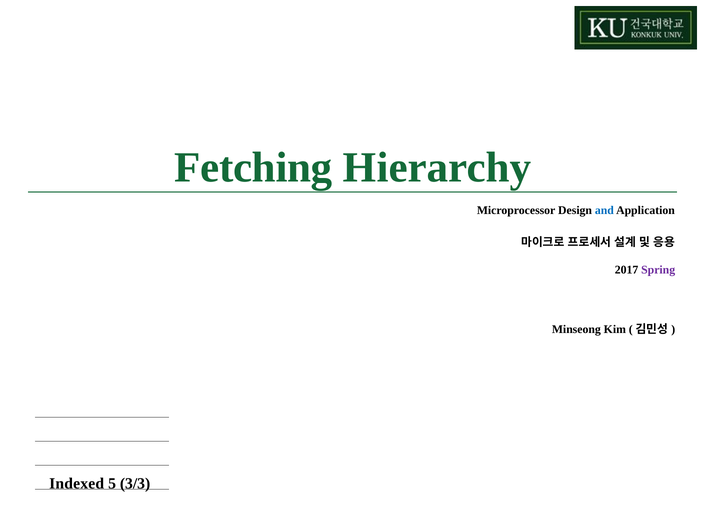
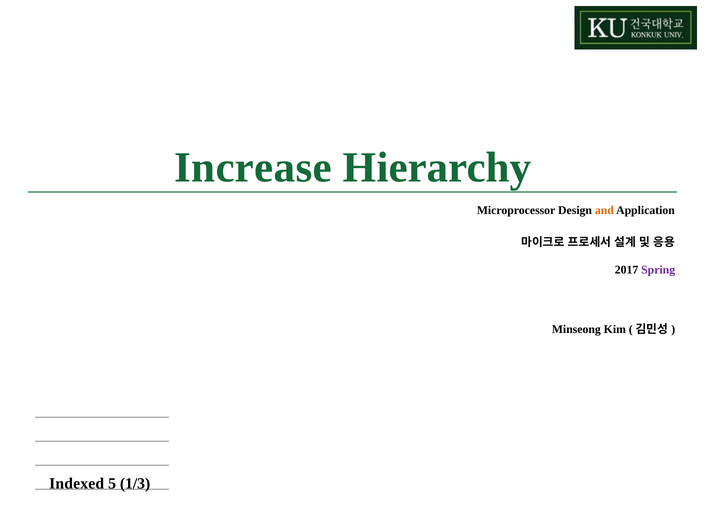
Fetching: Fetching -> Increase
and colour: blue -> orange
3/3: 3/3 -> 1/3
